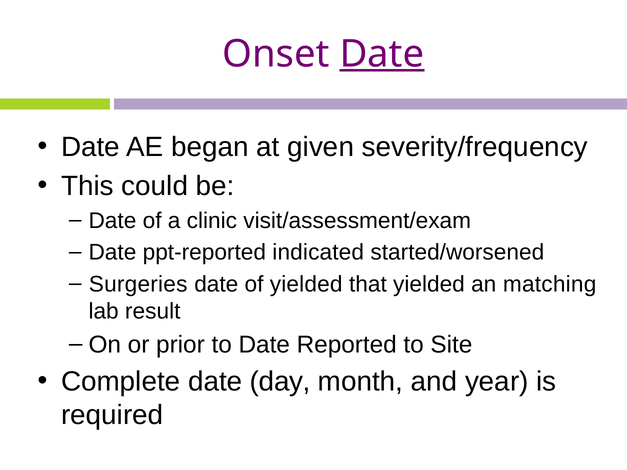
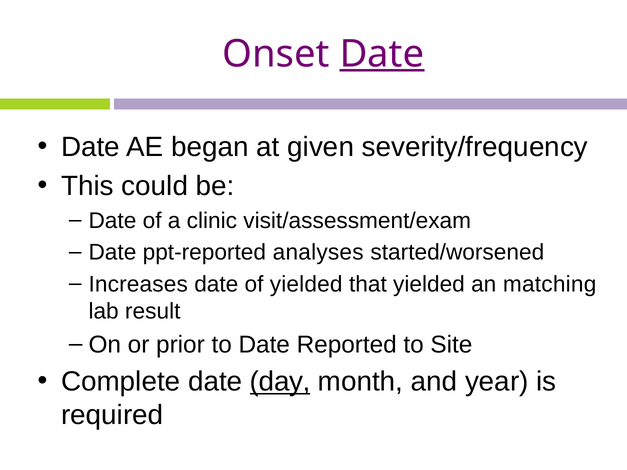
indicated: indicated -> analyses
Surgeries: Surgeries -> Increases
day underline: none -> present
